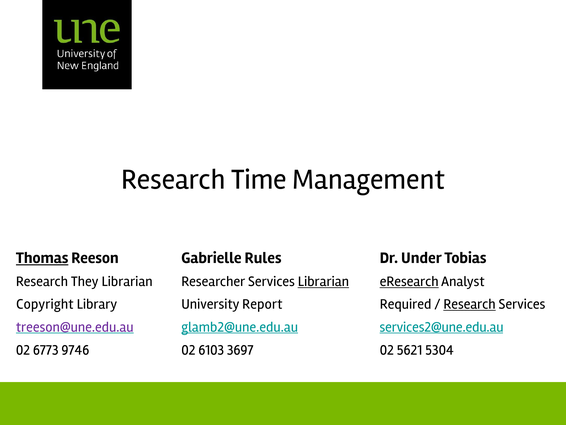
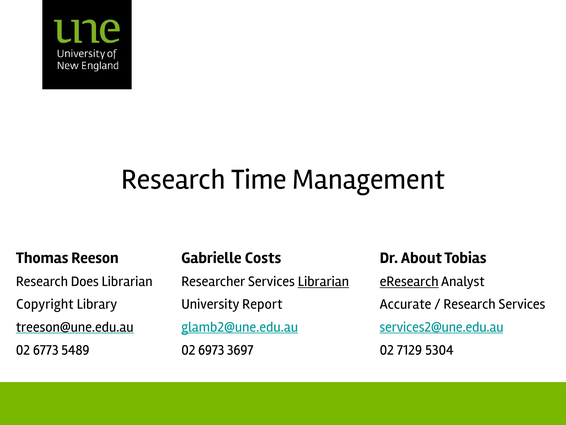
Thomas underline: present -> none
Rules: Rules -> Costs
Under: Under -> About
They: They -> Does
Required: Required -> Accurate
Research at (469, 304) underline: present -> none
treeson@une.edu.au colour: purple -> black
9746: 9746 -> 5489
6103: 6103 -> 6973
5621: 5621 -> 7129
